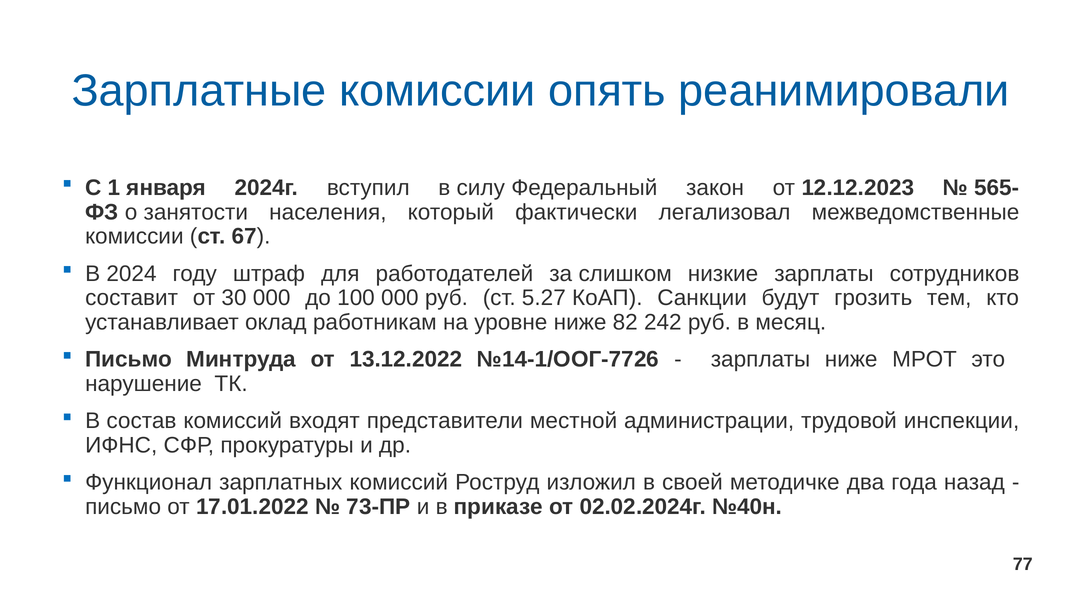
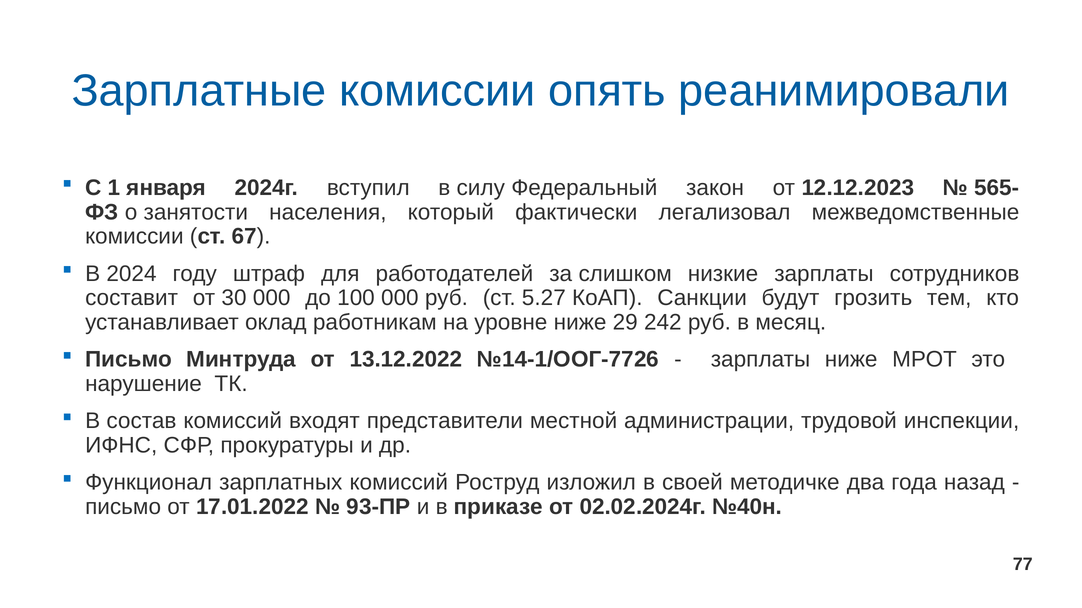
82: 82 -> 29
73-ПР: 73-ПР -> 93-ПР
